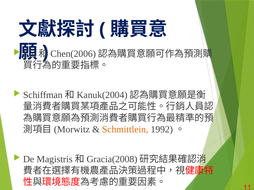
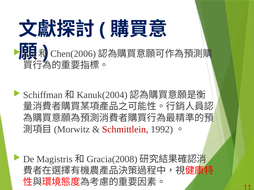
Schmittlein colour: orange -> red
